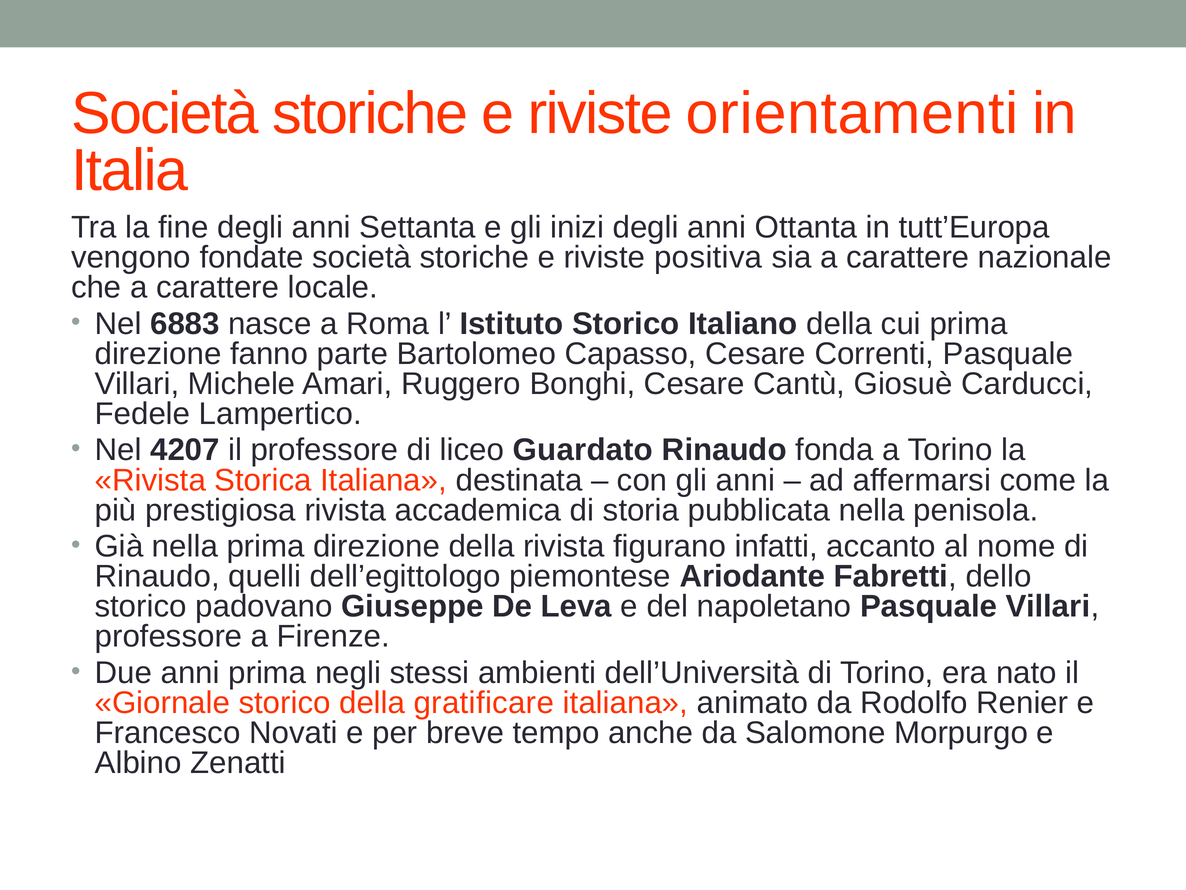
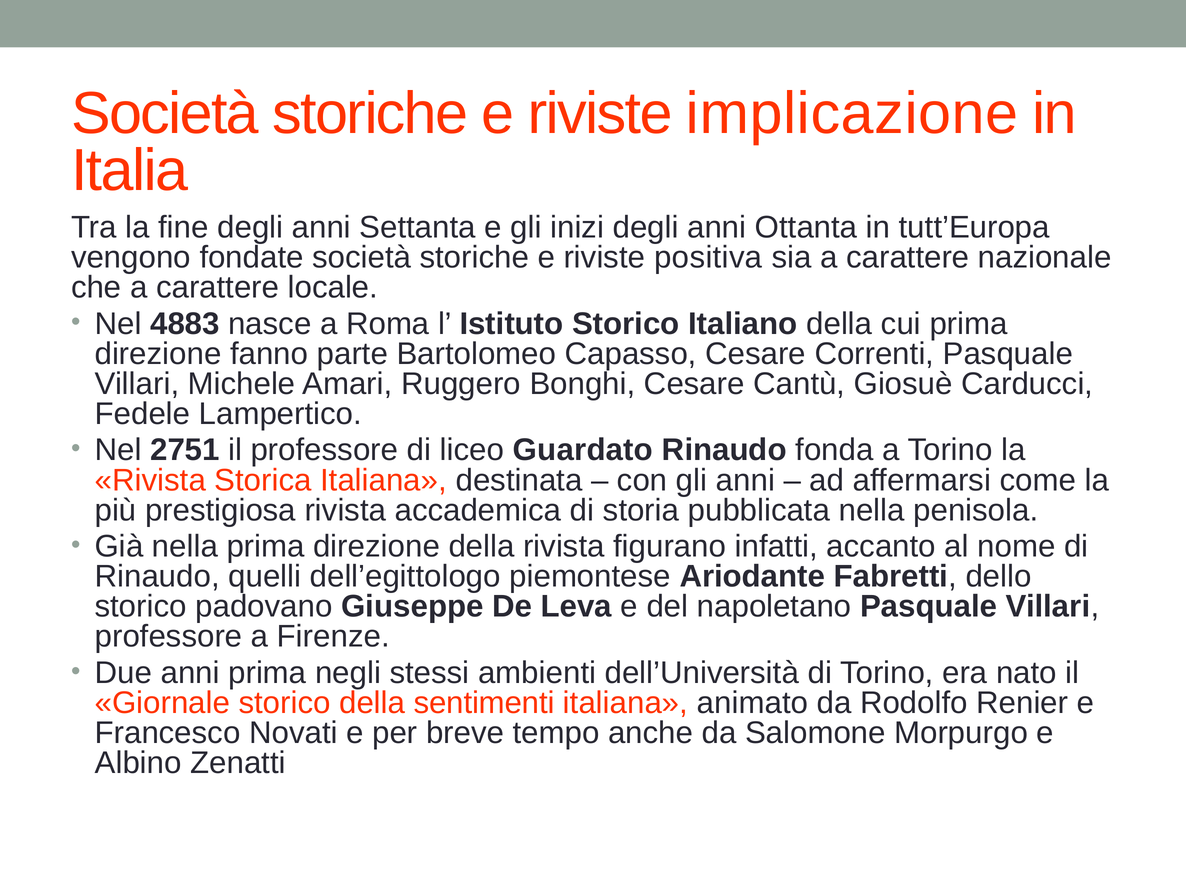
orientamenti: orientamenti -> implicazione
6883: 6883 -> 4883
4207: 4207 -> 2751
gratificare: gratificare -> sentimenti
